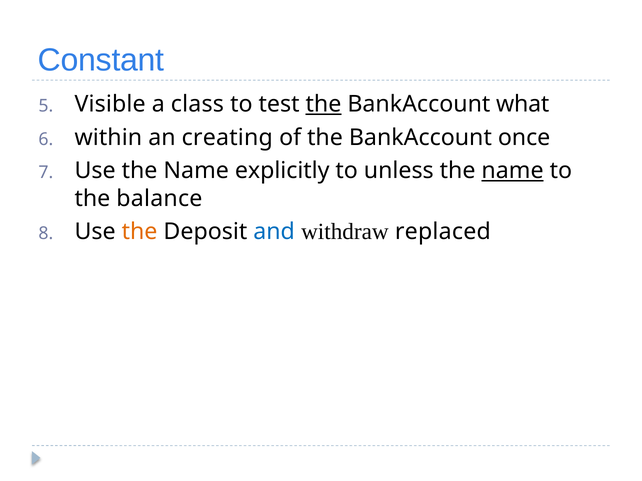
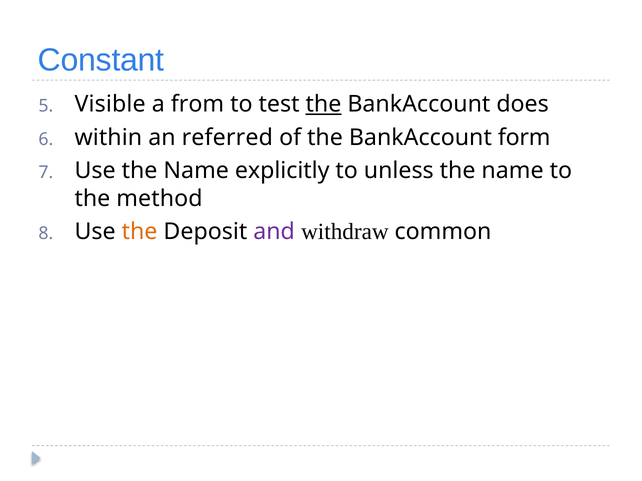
class: class -> from
what: what -> does
creating: creating -> referred
once: once -> form
name at (513, 171) underline: present -> none
balance: balance -> method
and colour: blue -> purple
replaced: replaced -> common
